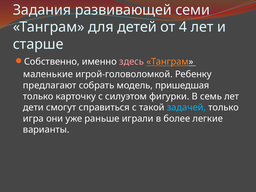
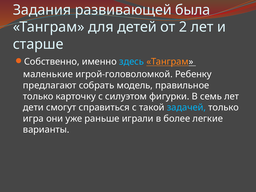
семи: семи -> была
4: 4 -> 2
здесь colour: pink -> light blue
пришедшая: пришедшая -> правильное
